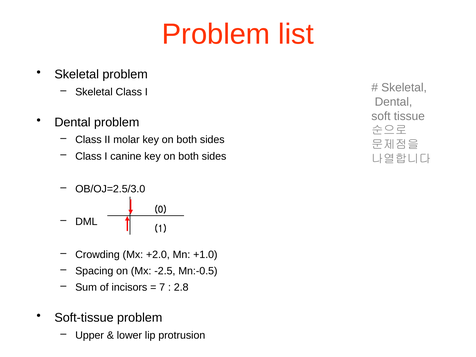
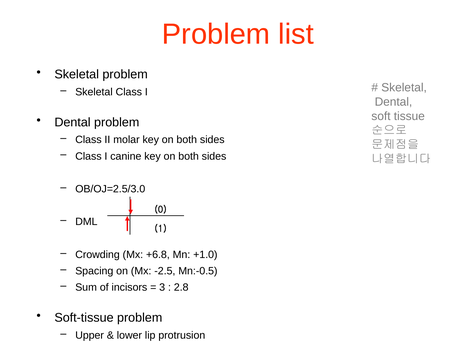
+2.0: +2.0 -> +6.8
7: 7 -> 3
